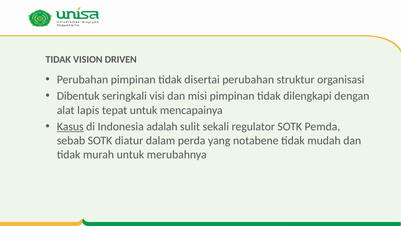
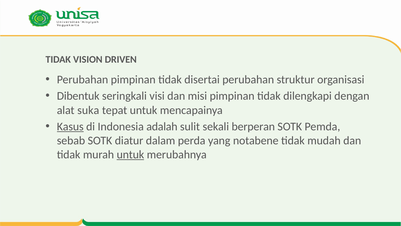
lapis: lapis -> suka
regulator: regulator -> berperan
untuk at (130, 154) underline: none -> present
